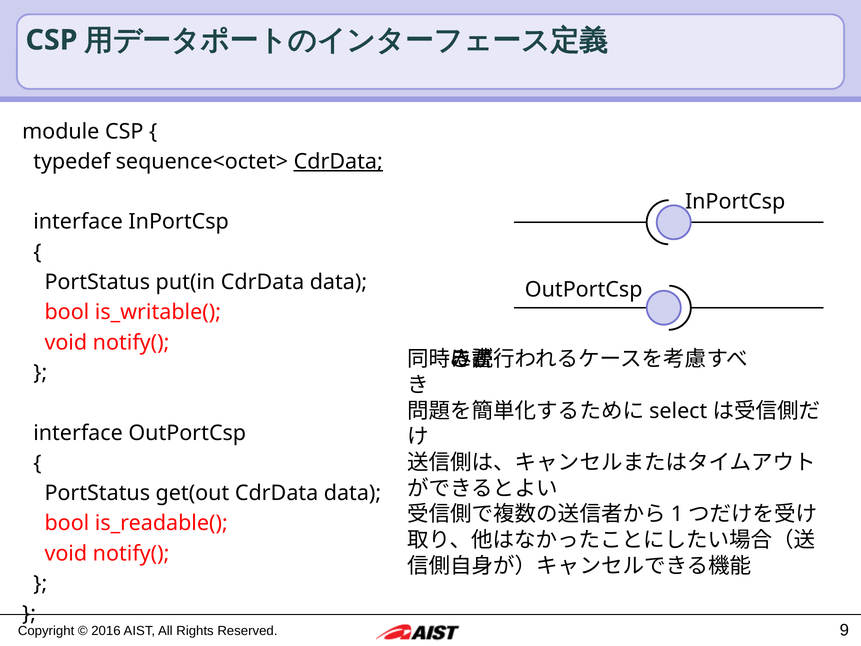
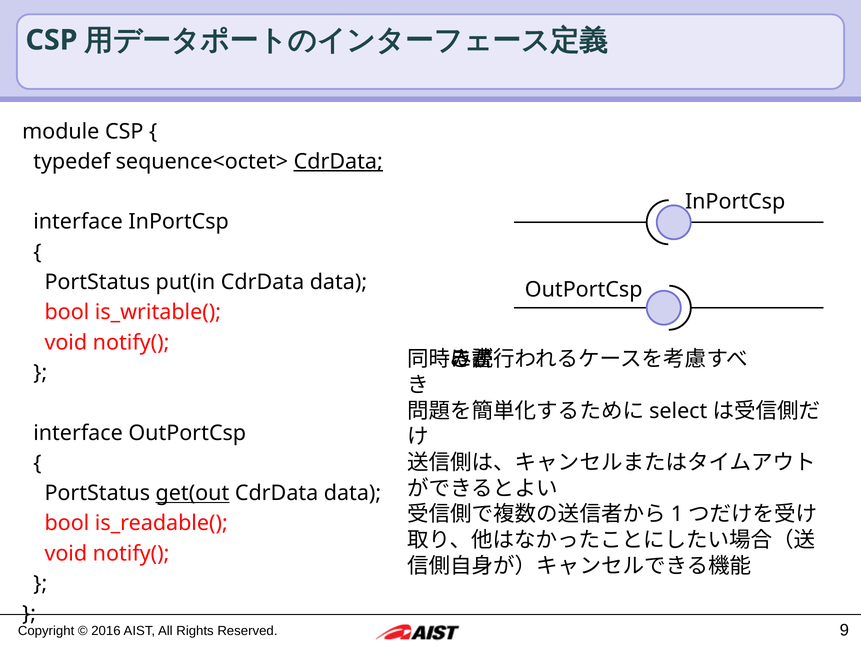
get(out underline: none -> present
